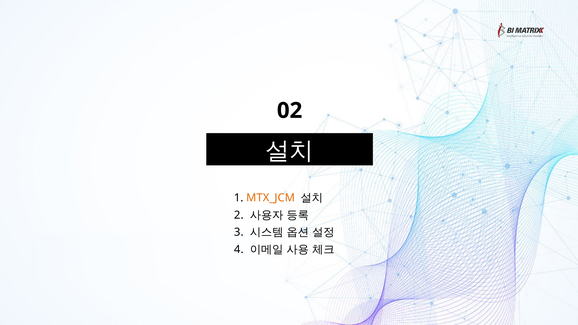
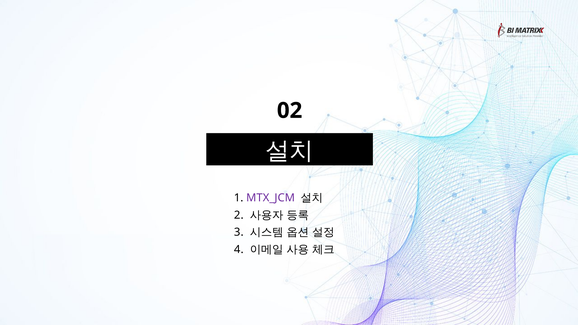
MTX_JCM colour: orange -> purple
